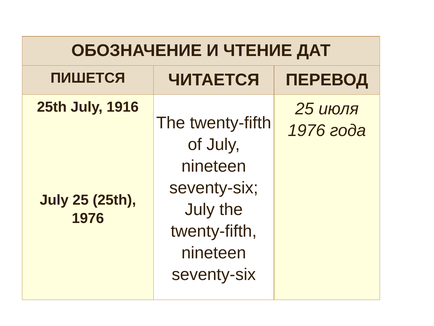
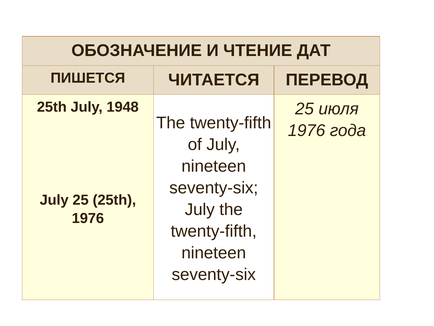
1916: 1916 -> 1948
